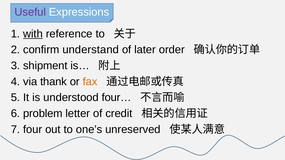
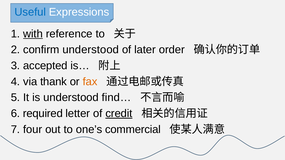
Useful colour: purple -> blue
confirm understand: understand -> understood
shipment: shipment -> accepted
four…: four… -> find…
problem: problem -> required
credit underline: none -> present
unreserved: unreserved -> commercial
